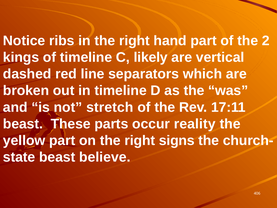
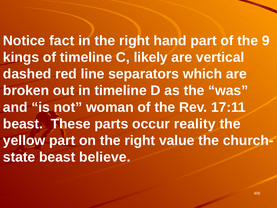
ribs: ribs -> fact
2: 2 -> 9
stretch: stretch -> woman
signs: signs -> value
